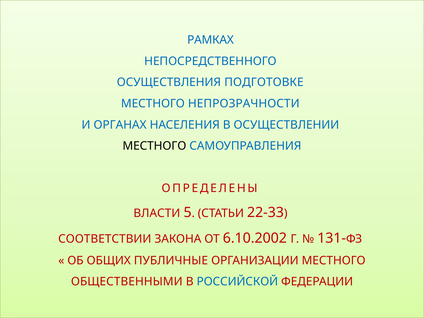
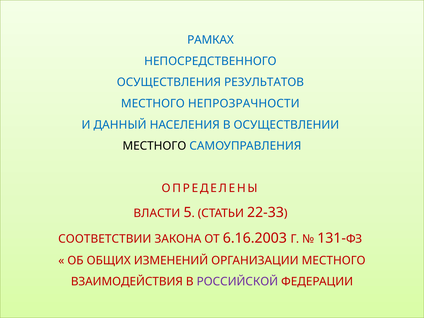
ПОДГОТОВКЕ: ПОДГОТОВКЕ -> РЕЗУЛЬТАТОВ
ОРГАНАХ: ОРГАНАХ -> ДАННЫЙ
6.10.2002: 6.10.2002 -> 6.16.2003
ПУБЛИЧНЫЕ: ПУБЛИЧНЫЕ -> ИЗМЕНЕНИЙ
ОБЩЕСТВЕННЫМИ: ОБЩЕСТВЕННЫМИ -> ВЗАИМОДЕЙСТВИЯ
РОССИЙСКОЙ colour: blue -> purple
